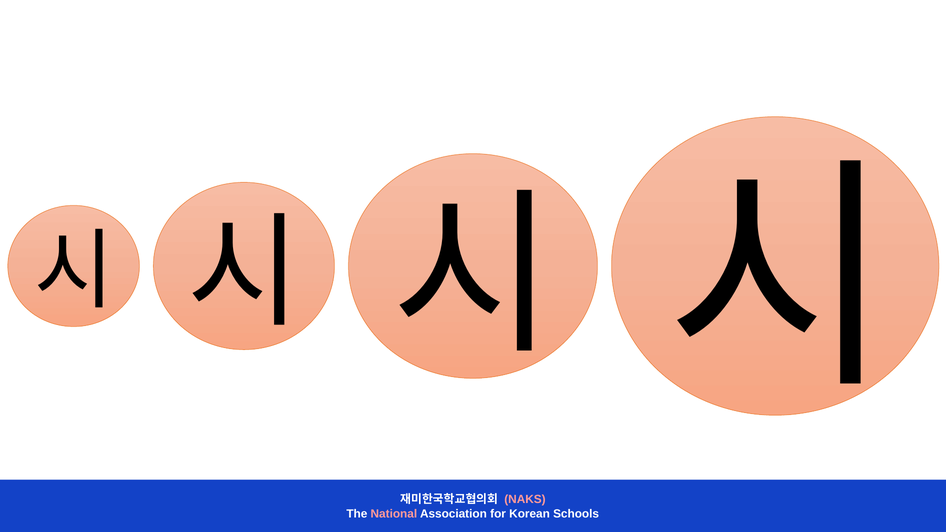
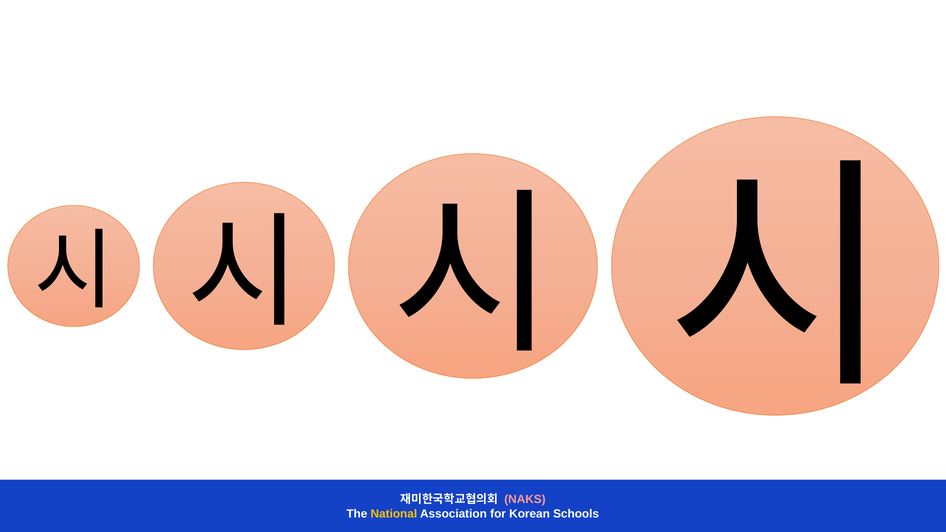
National colour: pink -> yellow
